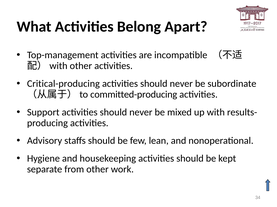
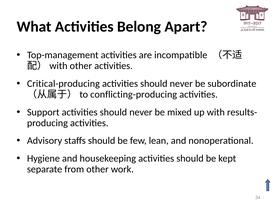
committed-producing: committed-producing -> conflicting-producing
